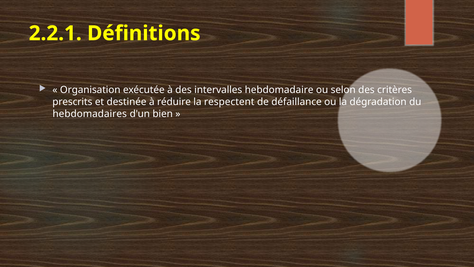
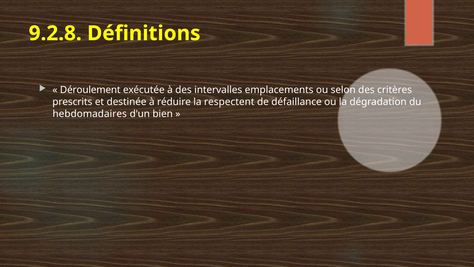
2.2.1: 2.2.1 -> 9.2.8
Organisation: Organisation -> Déroulement
hebdomadaire: hebdomadaire -> emplacements
